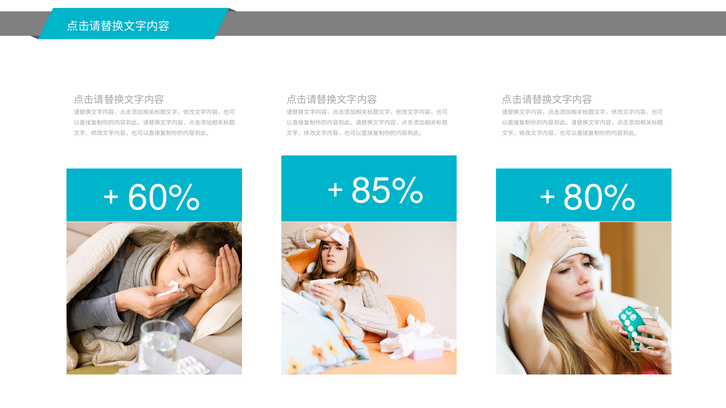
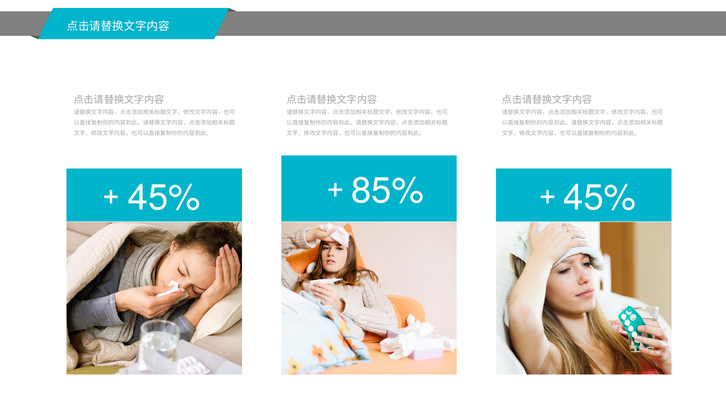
60% at (164, 198): 60% -> 45%
85% 80%: 80% -> 45%
